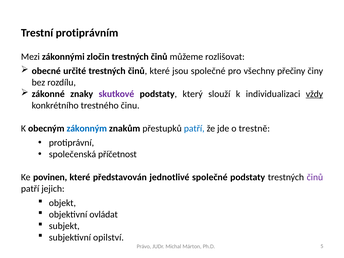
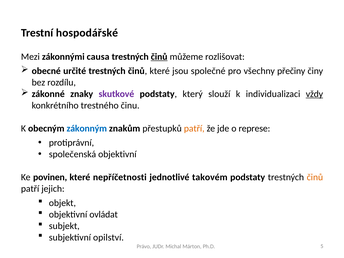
protiprávním: protiprávním -> hospodářské
zločin: zločin -> causa
činů at (159, 57) underline: none -> present
patří at (194, 128) colour: blue -> orange
trestně: trestně -> represe
společenská příčetnost: příčetnost -> objektivní
představován: představován -> nepříčetnosti
jednotlivé společné: společné -> takovém
činů at (315, 177) colour: purple -> orange
